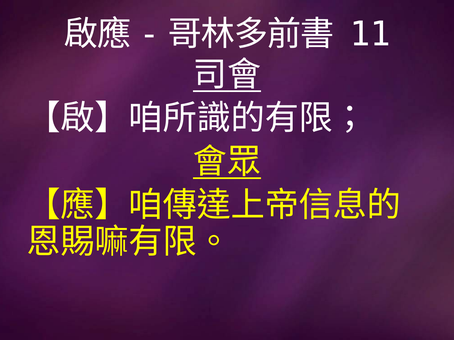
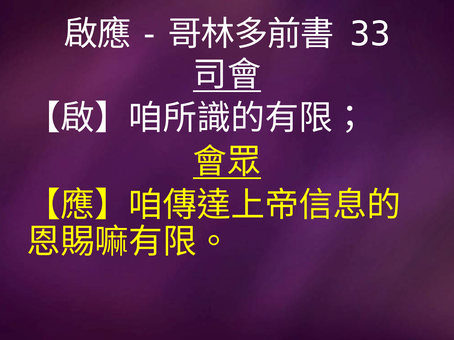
11: 11 -> 33
